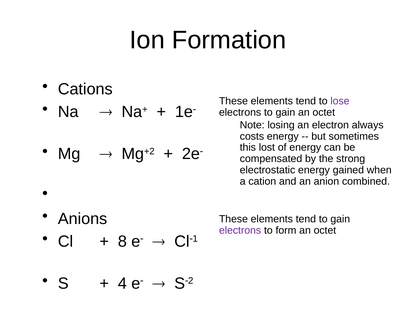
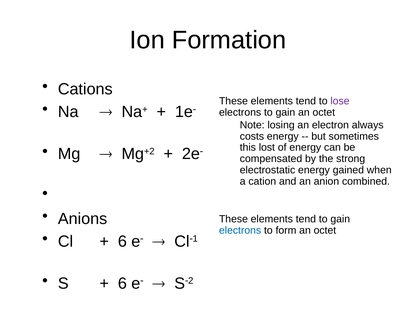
electrons at (240, 230) colour: purple -> blue
8 at (122, 241): 8 -> 6
4 at (122, 283): 4 -> 6
